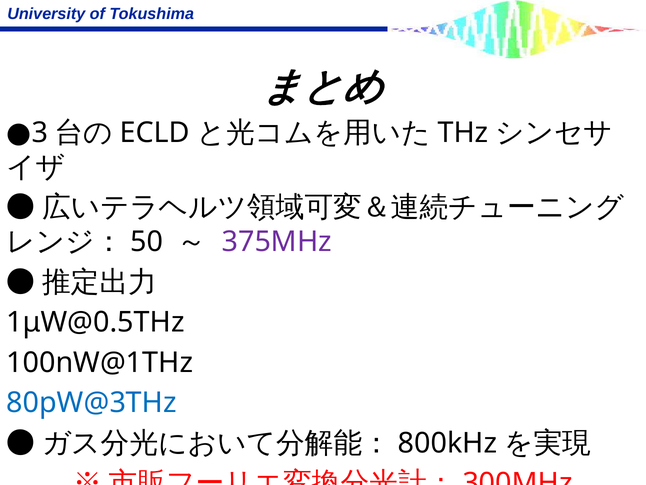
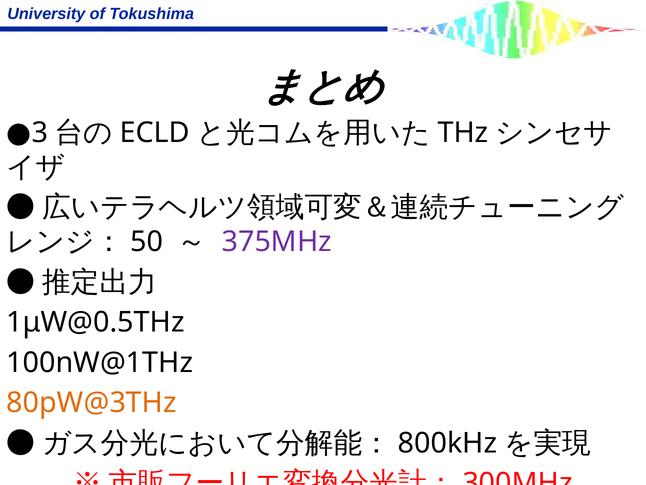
80pW@3THz colour: blue -> orange
